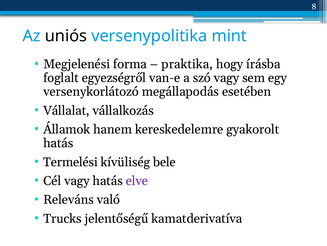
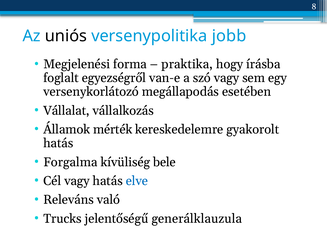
mint: mint -> jobb
hanem: hanem -> mérték
Termelési: Termelési -> Forgalma
elve colour: purple -> blue
kamatderivatíva: kamatderivatíva -> generálklauzula
